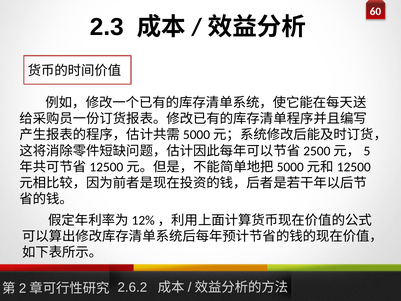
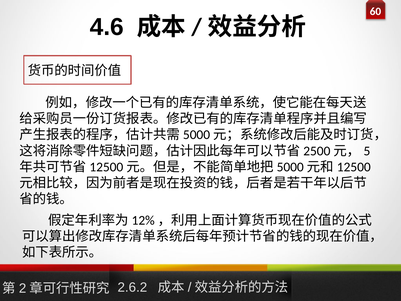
2.3: 2.3 -> 4.6
